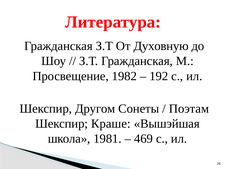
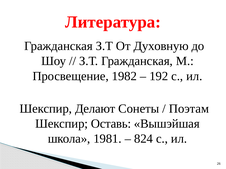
Другом: Другом -> Делают
Краше: Краше -> Оставь
469: 469 -> 824
